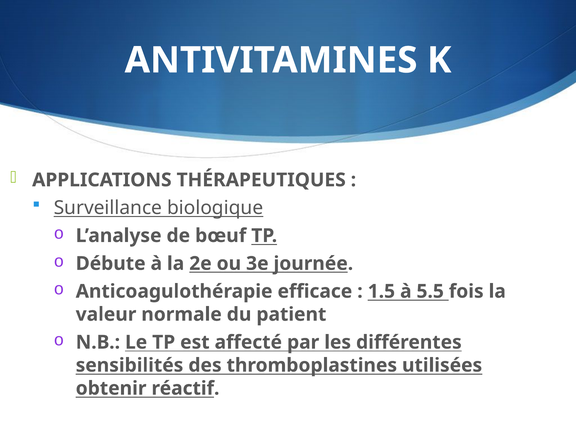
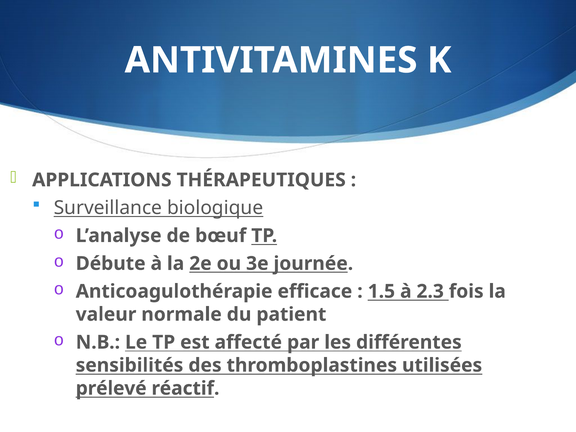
5.5: 5.5 -> 2.3
obtenir: obtenir -> prélevé
